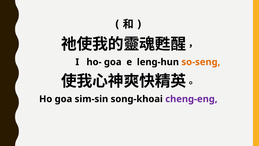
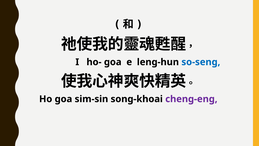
so-seng colour: orange -> blue
